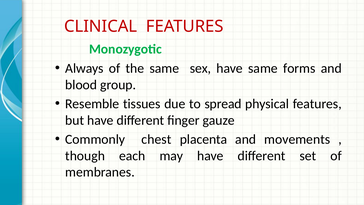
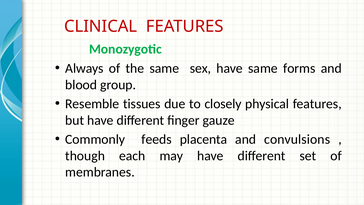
spread: spread -> closely
chest: chest -> feeds
movements: movements -> convulsions
